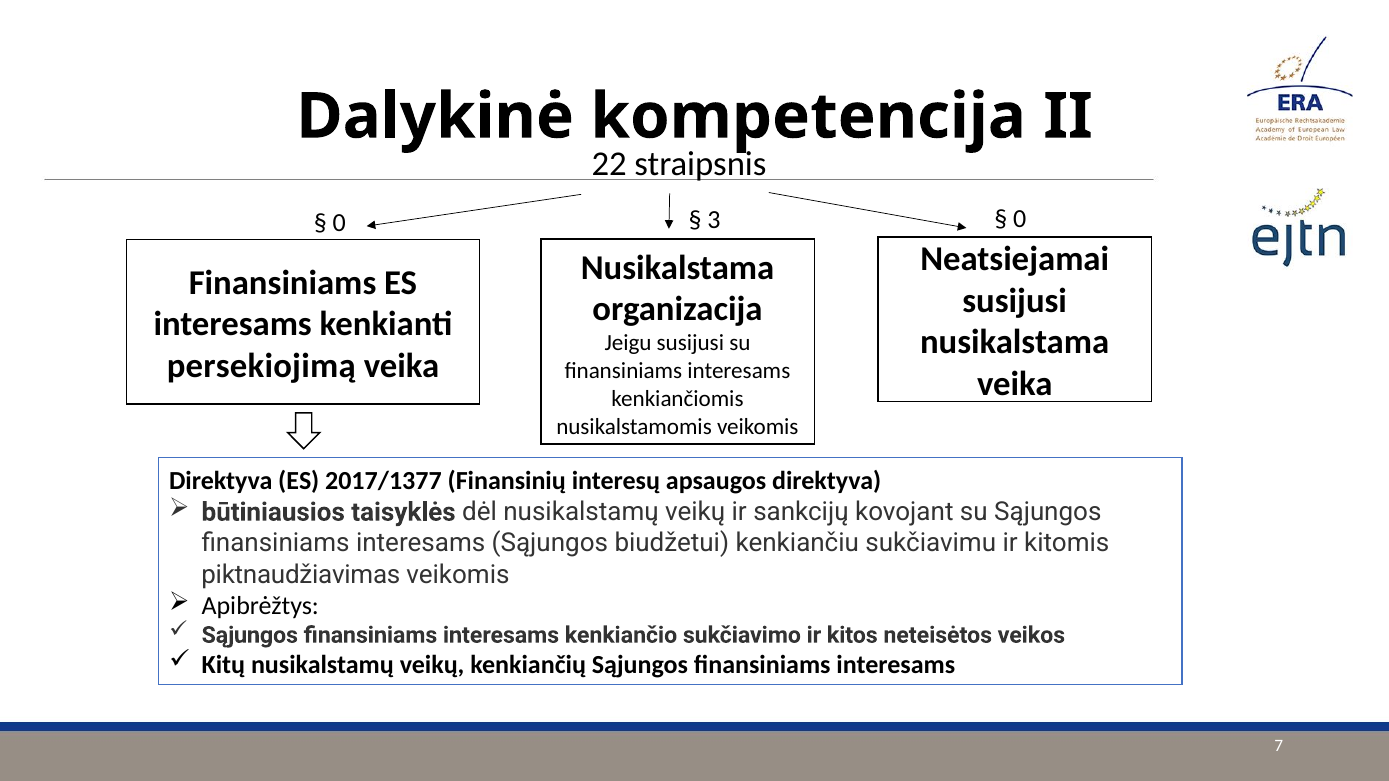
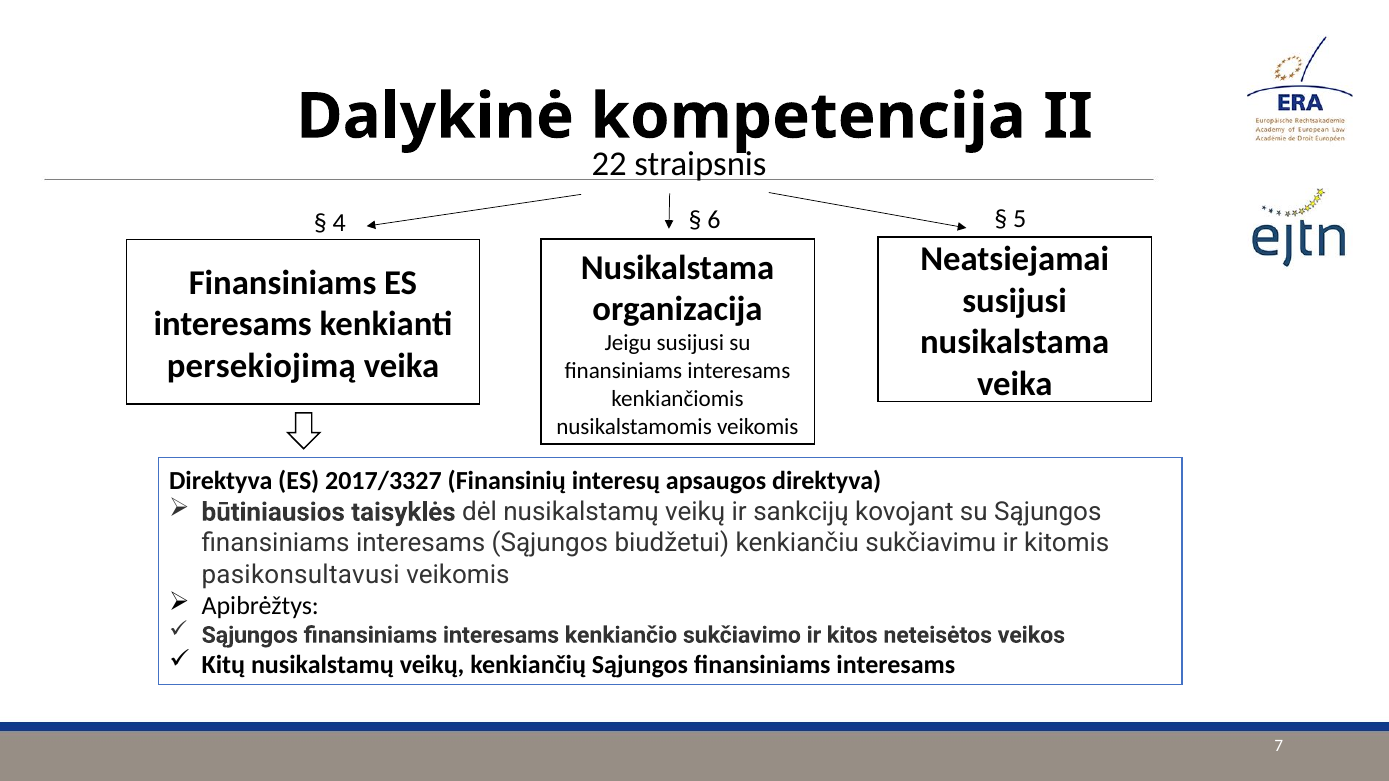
3: 3 -> 6
0 at (1020, 219): 0 -> 5
0 at (339, 223): 0 -> 4
2017/1377: 2017/1377 -> 2017/3327
piktnaudžiavimas: piktnaudžiavimas -> pasikonsultavusi
